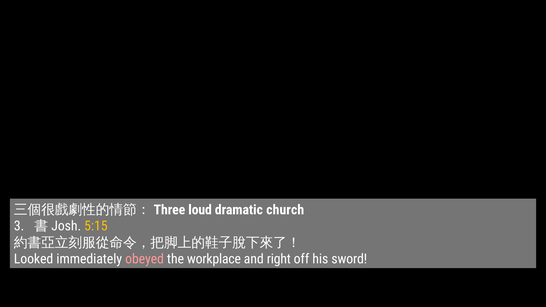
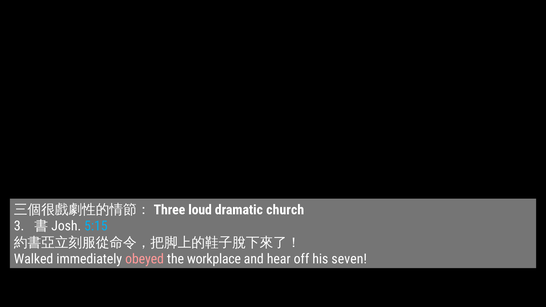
5:15 colour: yellow -> light blue
Looked: Looked -> Walked
right: right -> hear
sword: sword -> seven
